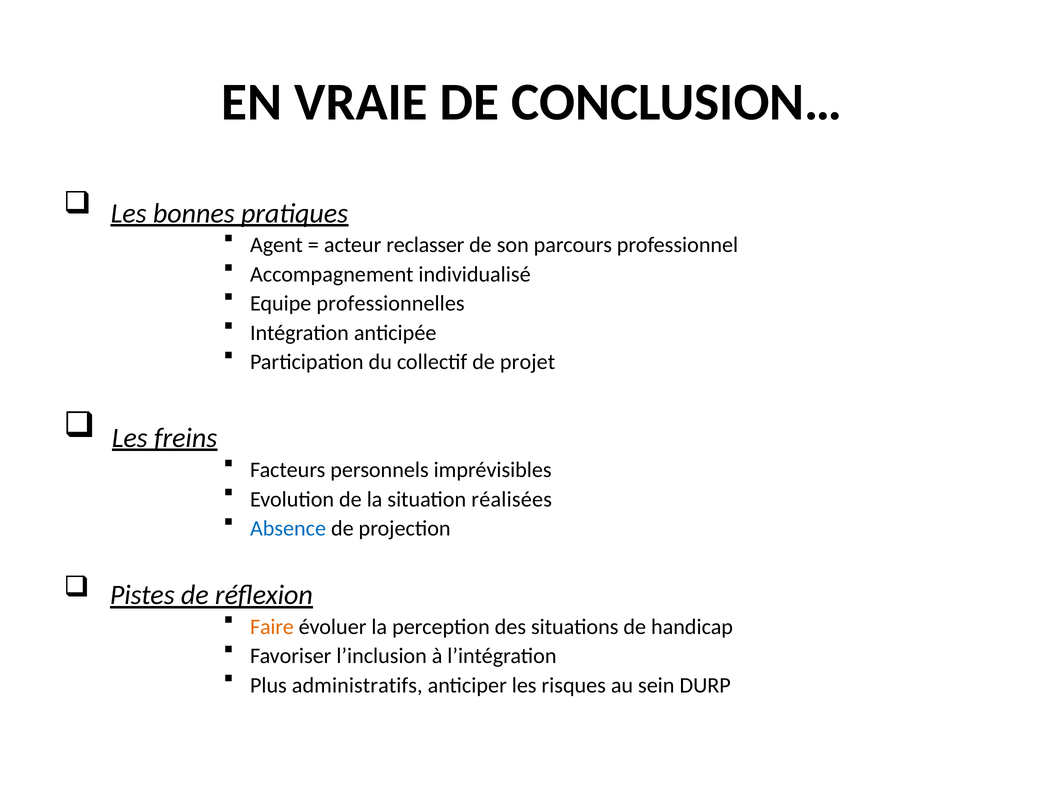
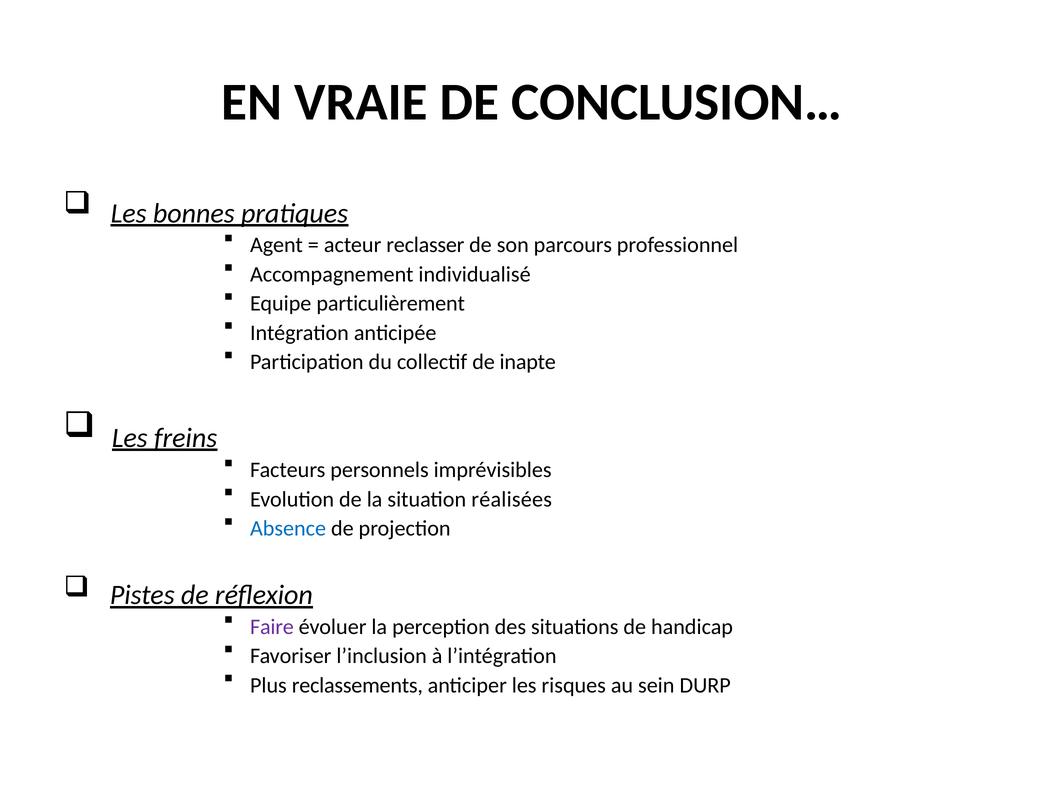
professionnelles: professionnelles -> particulièrement
projet: projet -> inapte
Faire colour: orange -> purple
administratifs: administratifs -> reclassements
